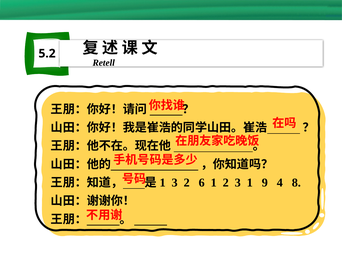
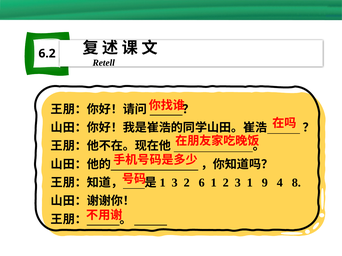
5.2: 5.2 -> 6.2
